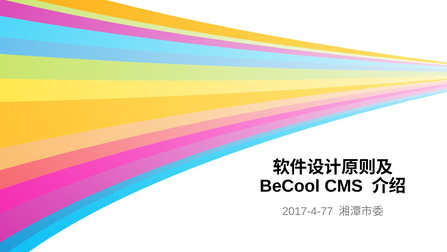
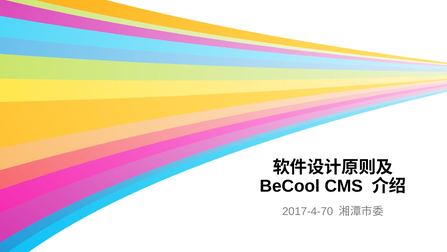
2017-4-77: 2017-4-77 -> 2017-4-70
